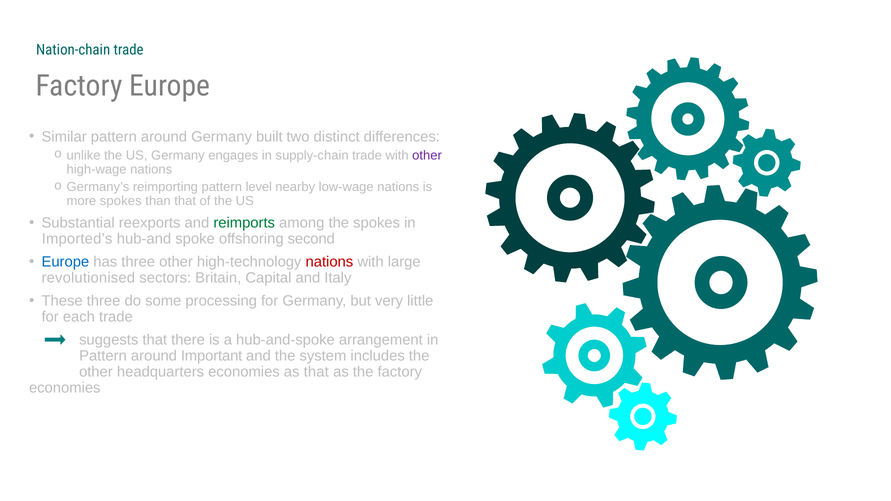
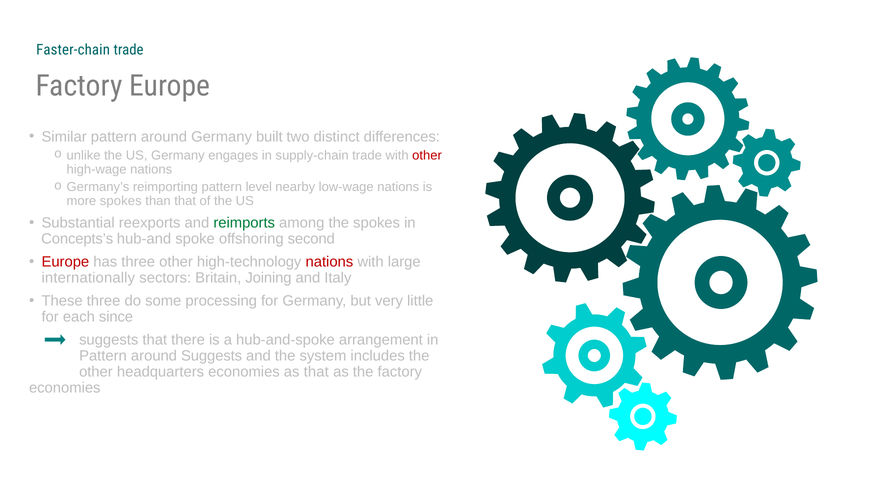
Nation-chain: Nation-chain -> Faster-chain
other at (427, 155) colour: purple -> red
Imported’s: Imported’s -> Concepts’s
Europe at (65, 262) colour: blue -> red
revolutionised: revolutionised -> internationally
Capital: Capital -> Joining
each trade: trade -> since
around Important: Important -> Suggests
